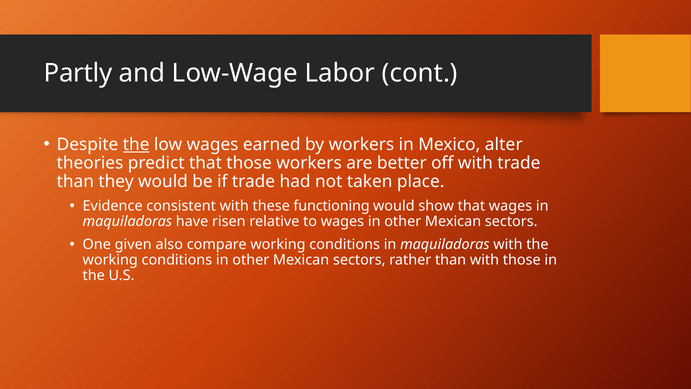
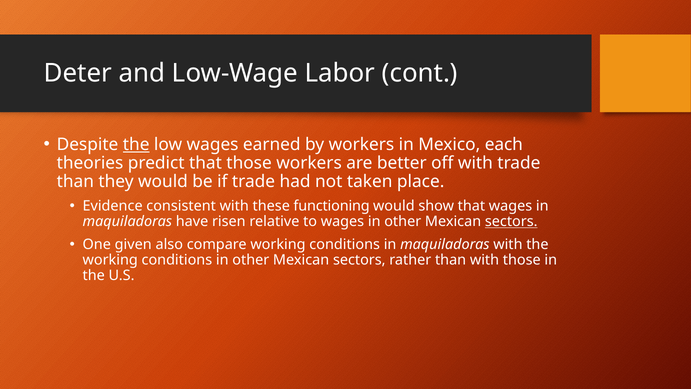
Partly: Partly -> Deter
alter: alter -> each
sectors at (511, 221) underline: none -> present
